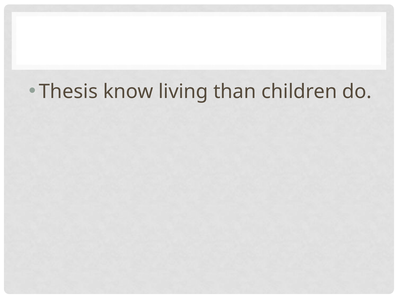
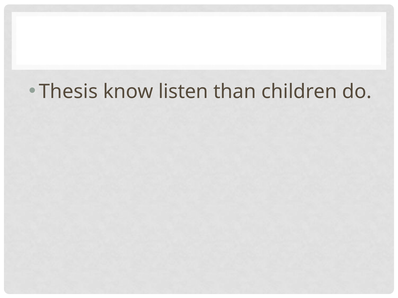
living: living -> listen
